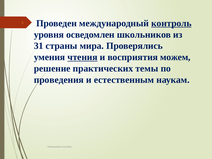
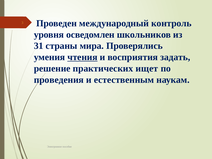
контроль underline: present -> none
можем: можем -> задать
темы: темы -> ищет
